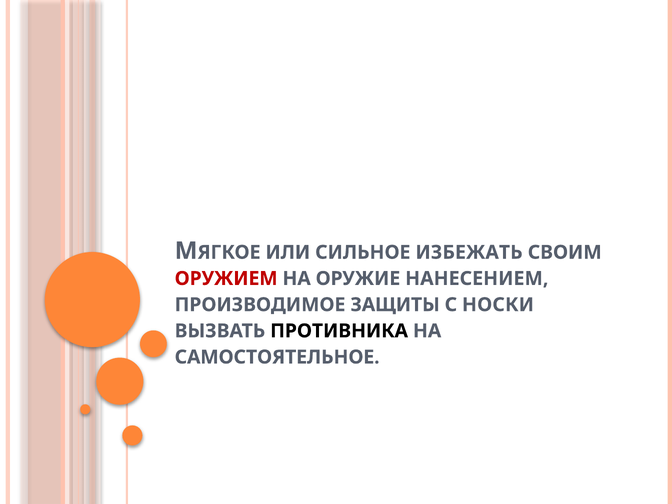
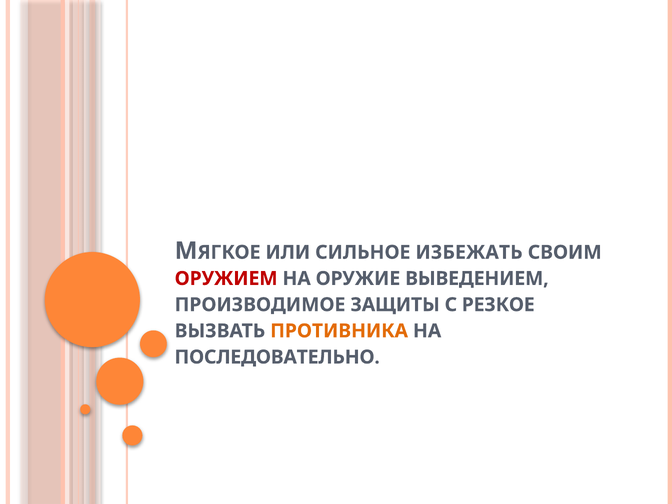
НАНЕСЕНИЕМ: НАНЕСЕНИЕМ -> ВЫВЕДЕНИЕМ
НОСКИ: НОСКИ -> РЕЗКОЕ
ПРОТИВНИКА colour: black -> orange
САМОСТОЯТЕЛЬНОЕ: САМОСТОЯТЕЛЬНОЕ -> ПОСЛЕДОВАТЕЛЬНО
